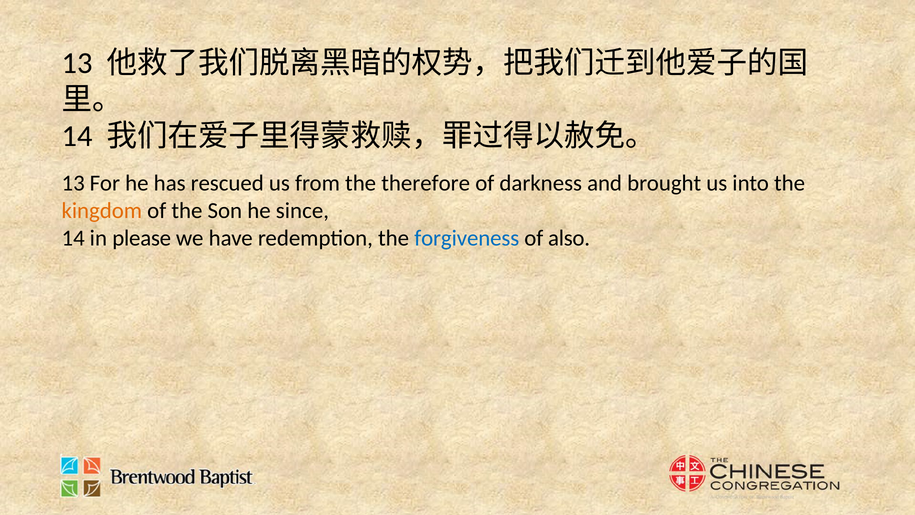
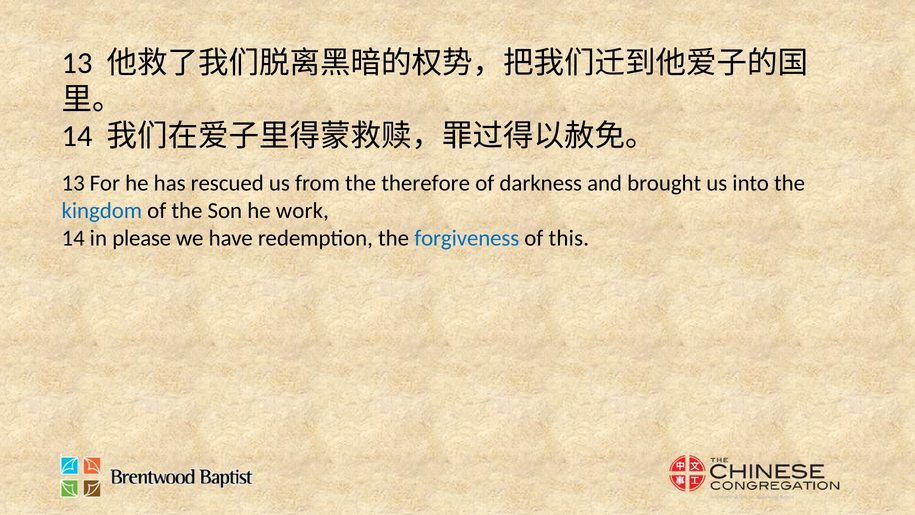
kingdom colour: orange -> blue
since: since -> work
also: also -> this
